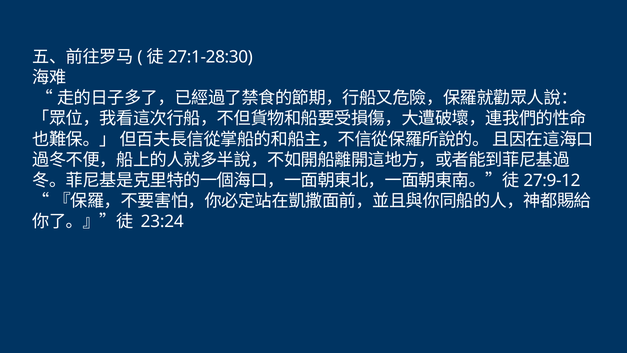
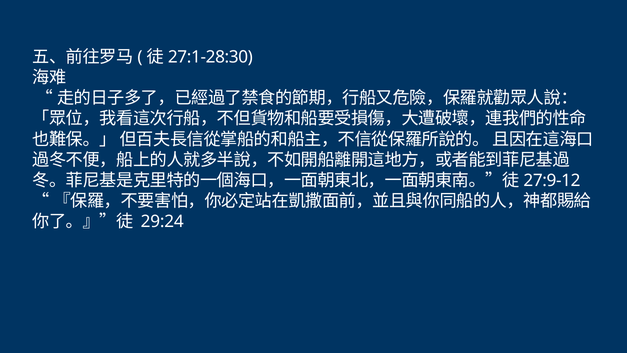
23:24: 23:24 -> 29:24
